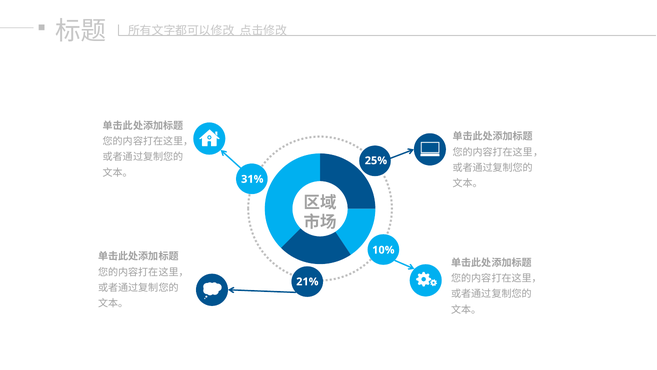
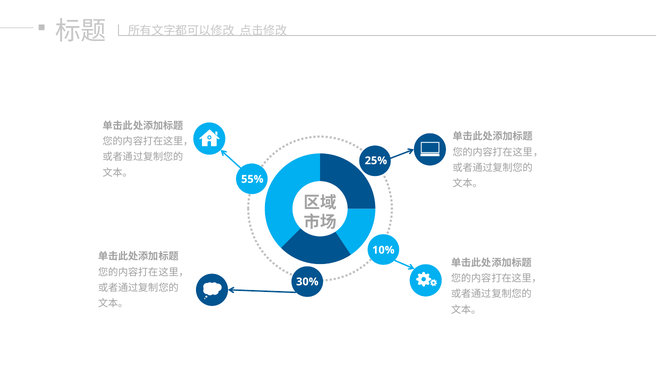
31%: 31% -> 55%
21%: 21% -> 30%
